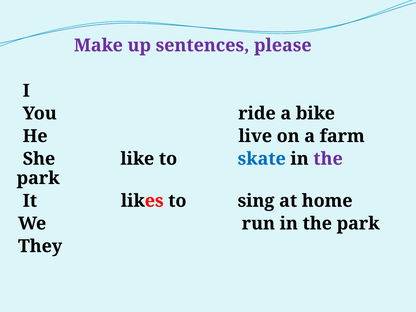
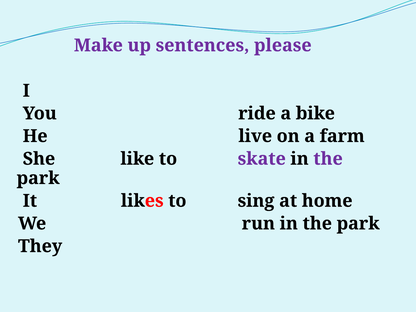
skate colour: blue -> purple
